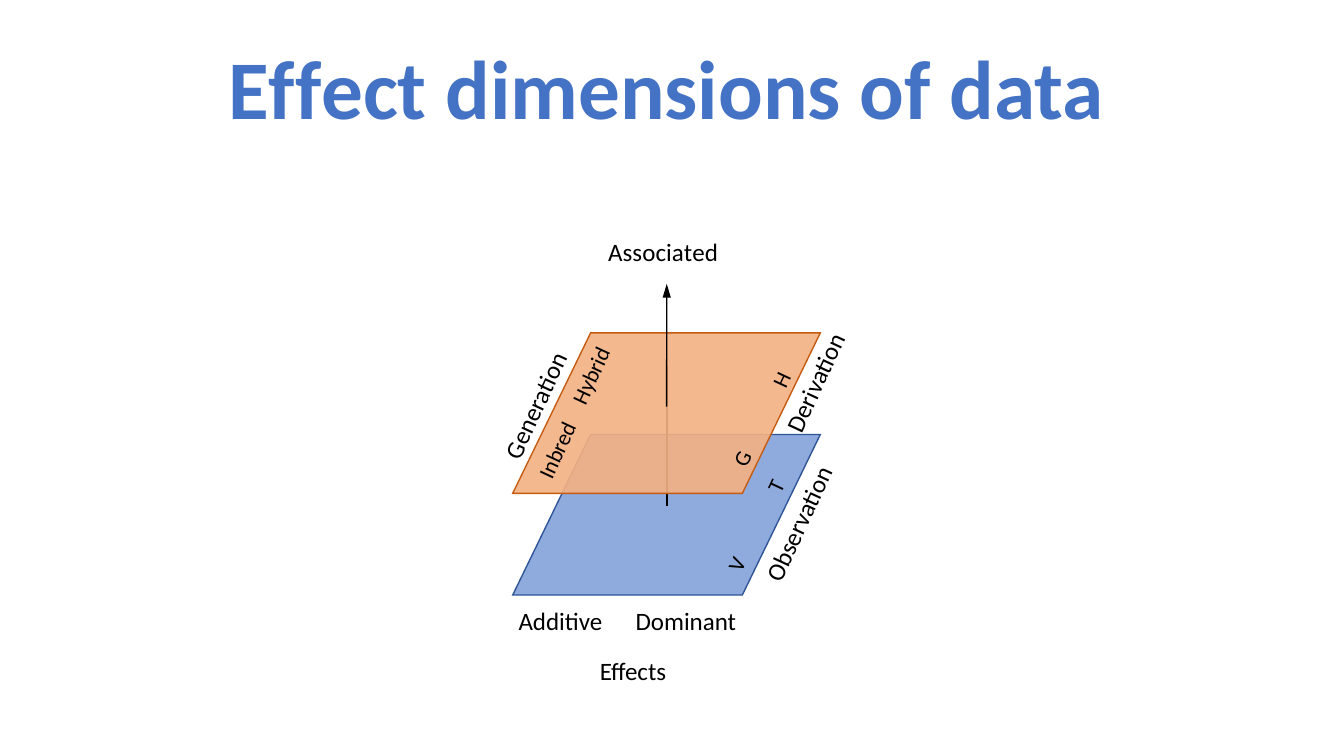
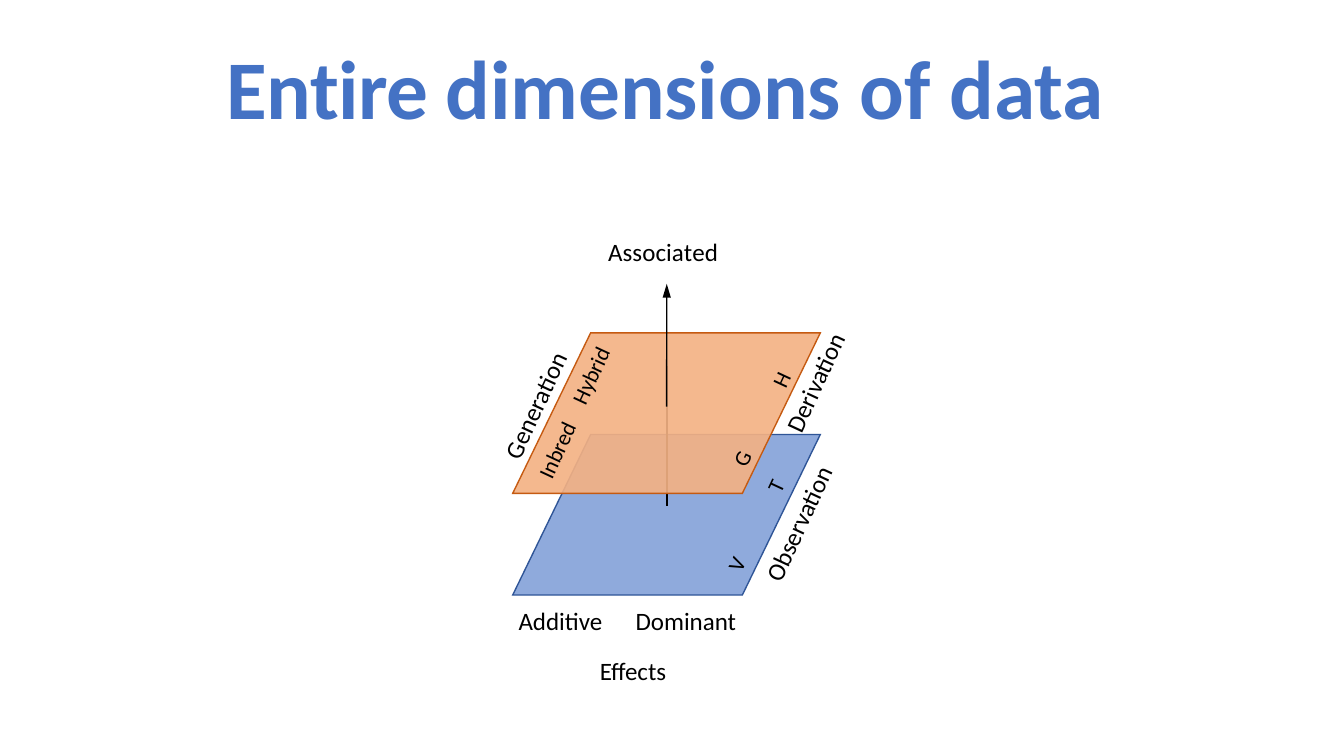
Effect: Effect -> Entire
